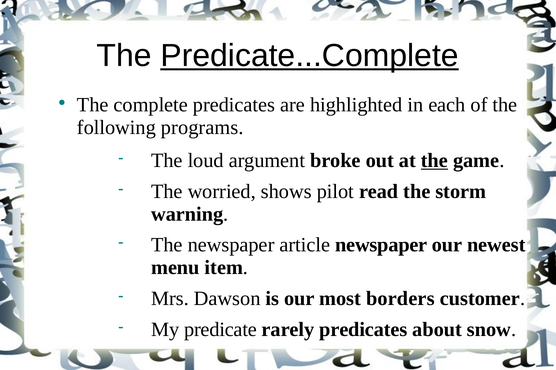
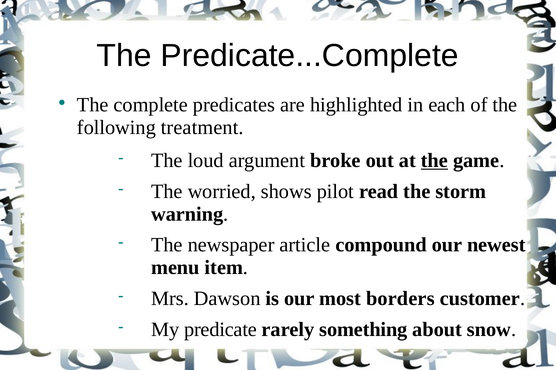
Predicate...Complete underline: present -> none
programs: programs -> treatment
article newspaper: newspaper -> compound
rarely predicates: predicates -> something
